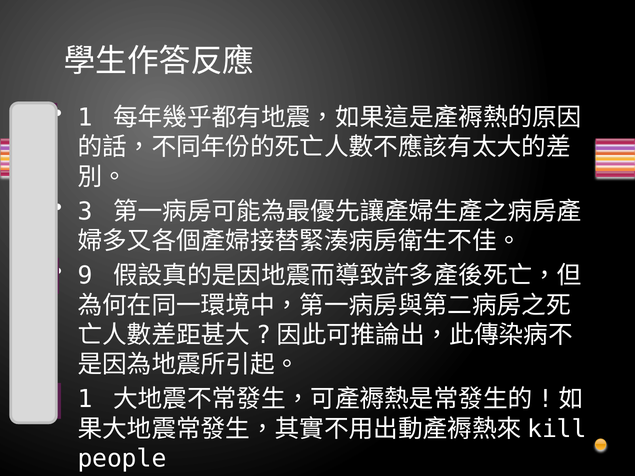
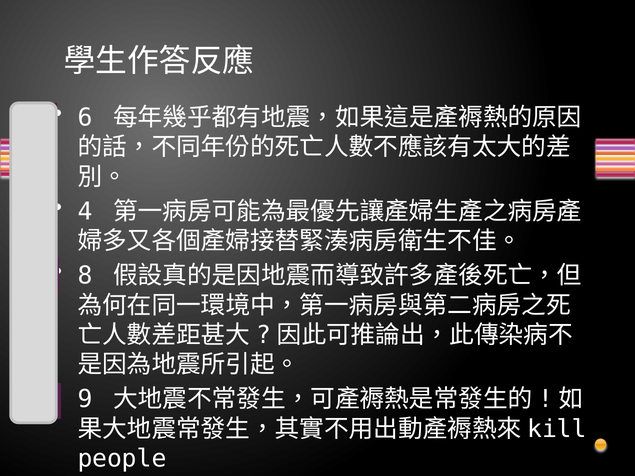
1 at (85, 118): 1 -> 6
3: 3 -> 4
9: 9 -> 8
1 at (85, 399): 1 -> 9
